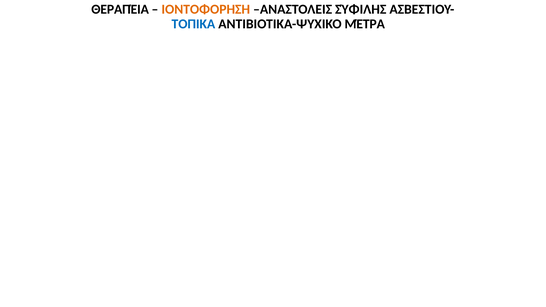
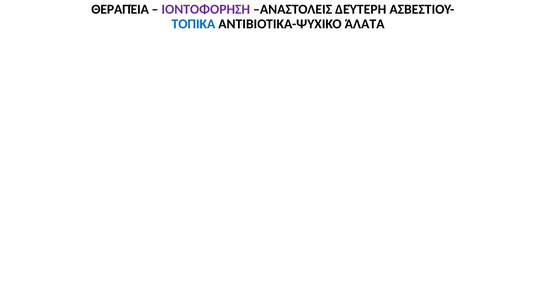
ΙΟΝΤΟΦΟΡΗΣΗ colour: orange -> purple
ΣΎΦΙΛΗΣ: ΣΎΦΙΛΗΣ -> ΔΕΎΤΕΡΗ
ΜΈΤΡΑ: ΜΈΤΡΑ -> ΆΛΑΤΑ
